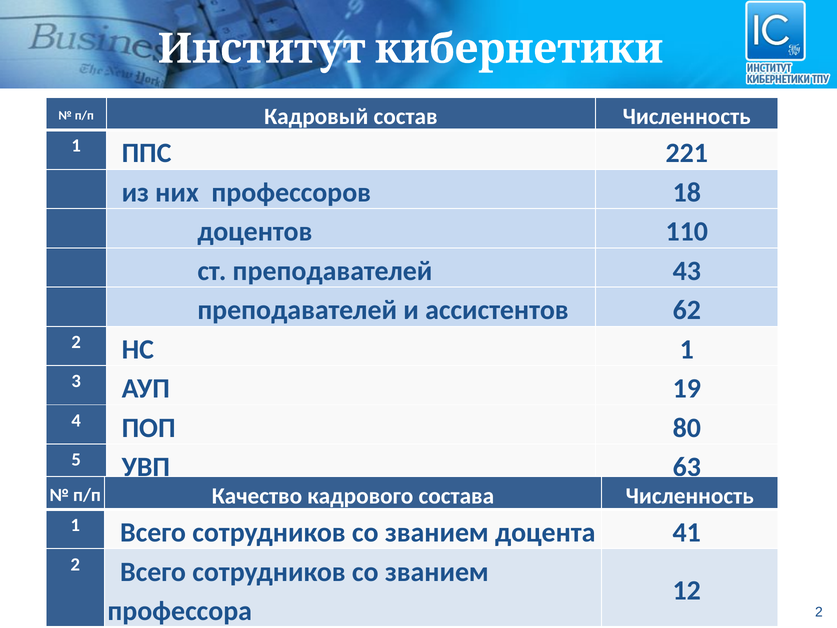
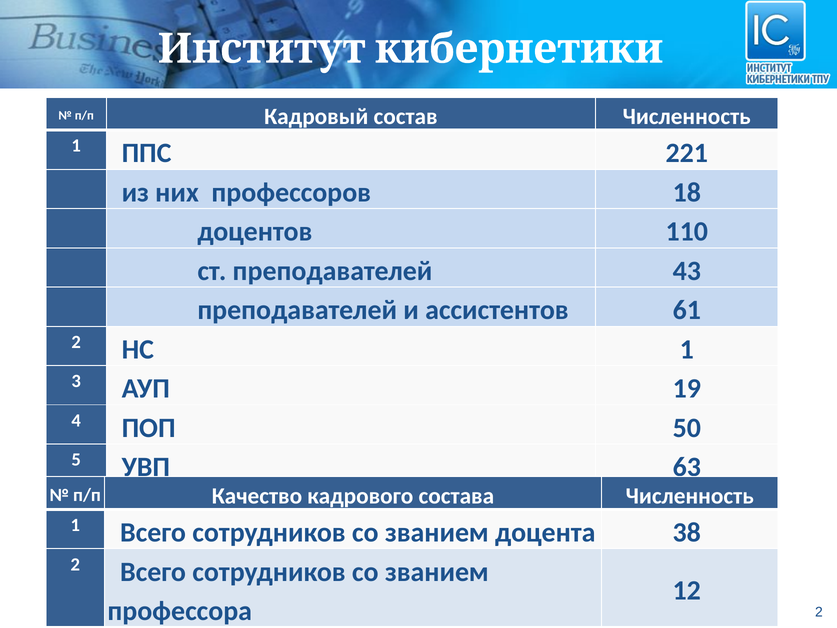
62: 62 -> 61
80: 80 -> 50
41: 41 -> 38
